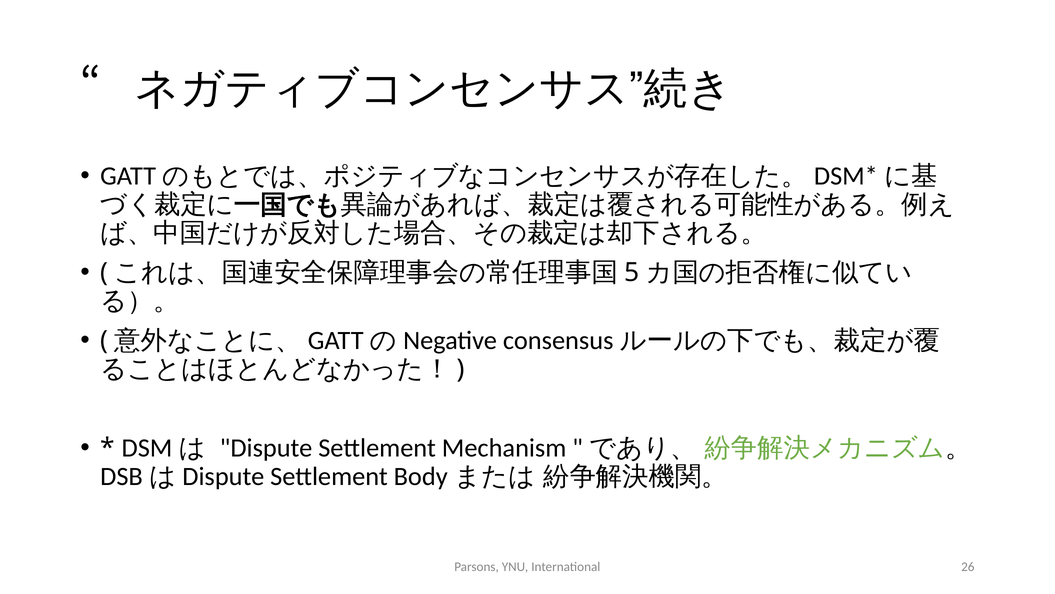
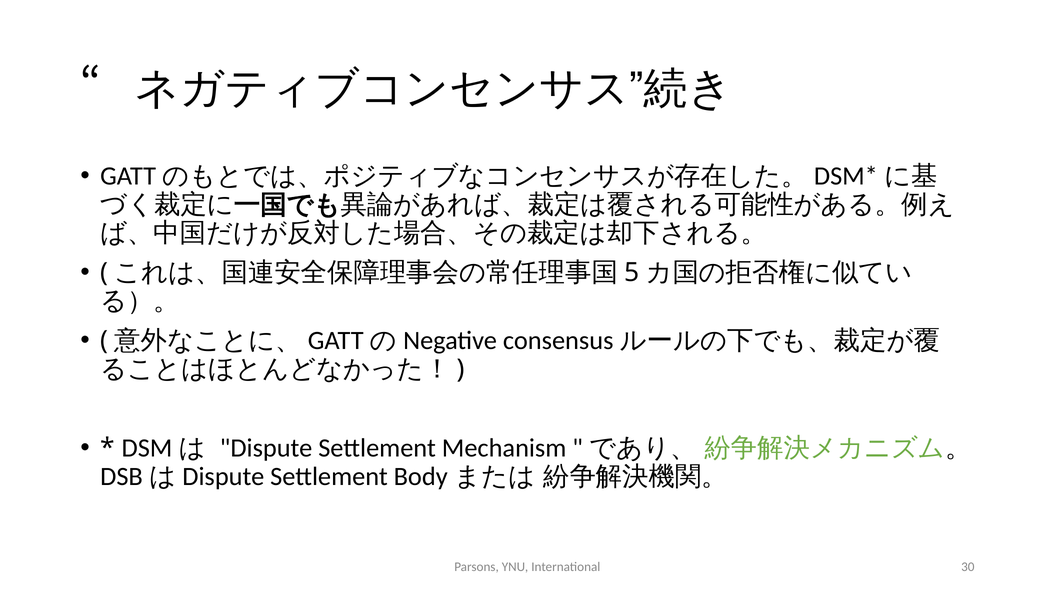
26: 26 -> 30
